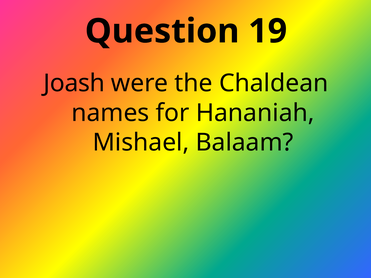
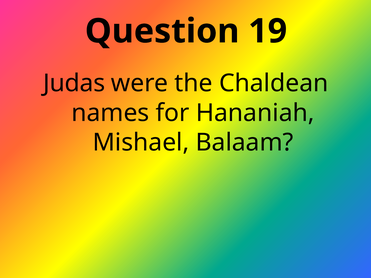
Joash: Joash -> Judas
